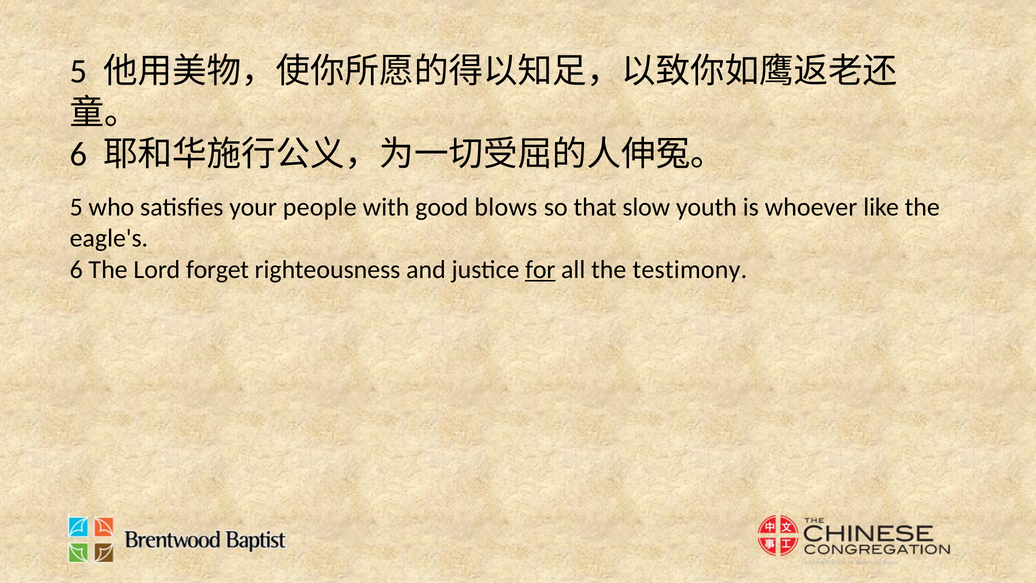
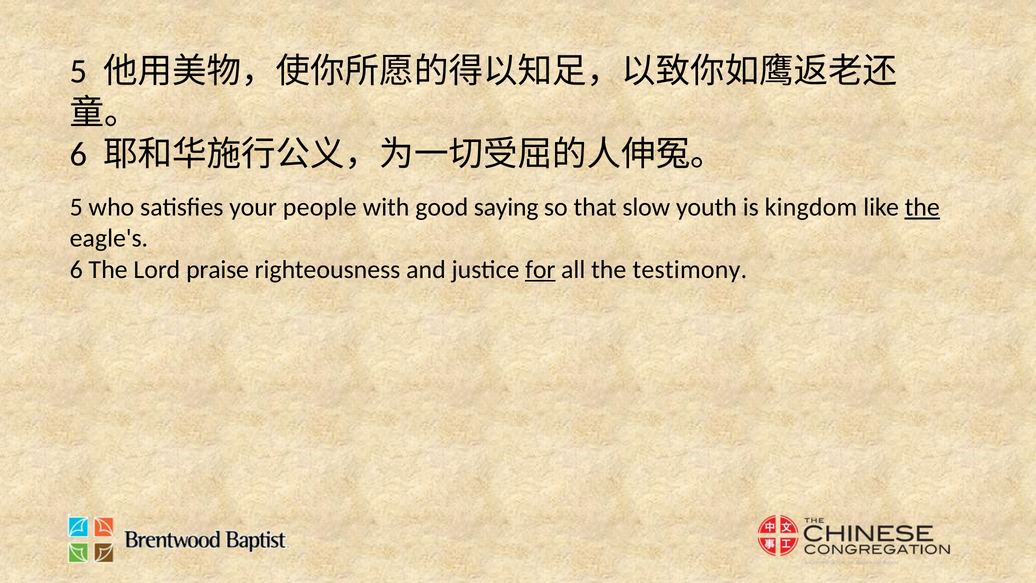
blows: blows -> saying
whoever: whoever -> kingdom
the at (922, 207) underline: none -> present
forget: forget -> praise
